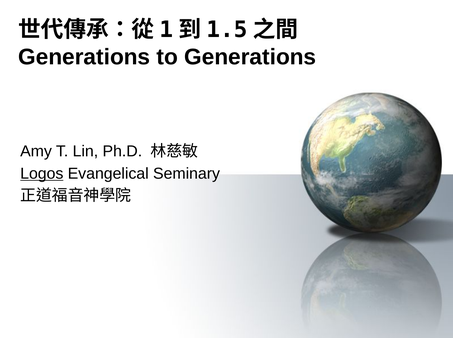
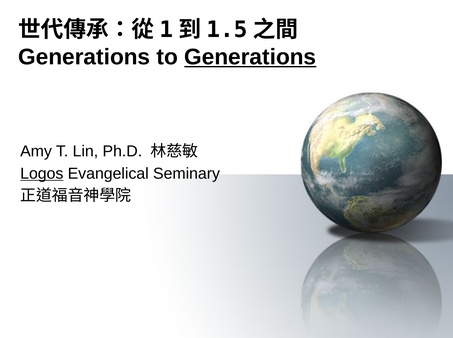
Generations at (250, 57) underline: none -> present
